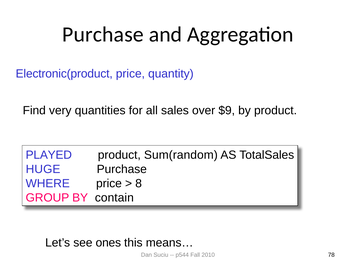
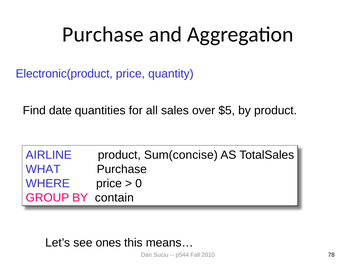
very: very -> date
$9: $9 -> $5
PLAYED: PLAYED -> AIRLINE
Sum(random: Sum(random -> Sum(concise
HUGE: HUGE -> WHAT
8: 8 -> 0
